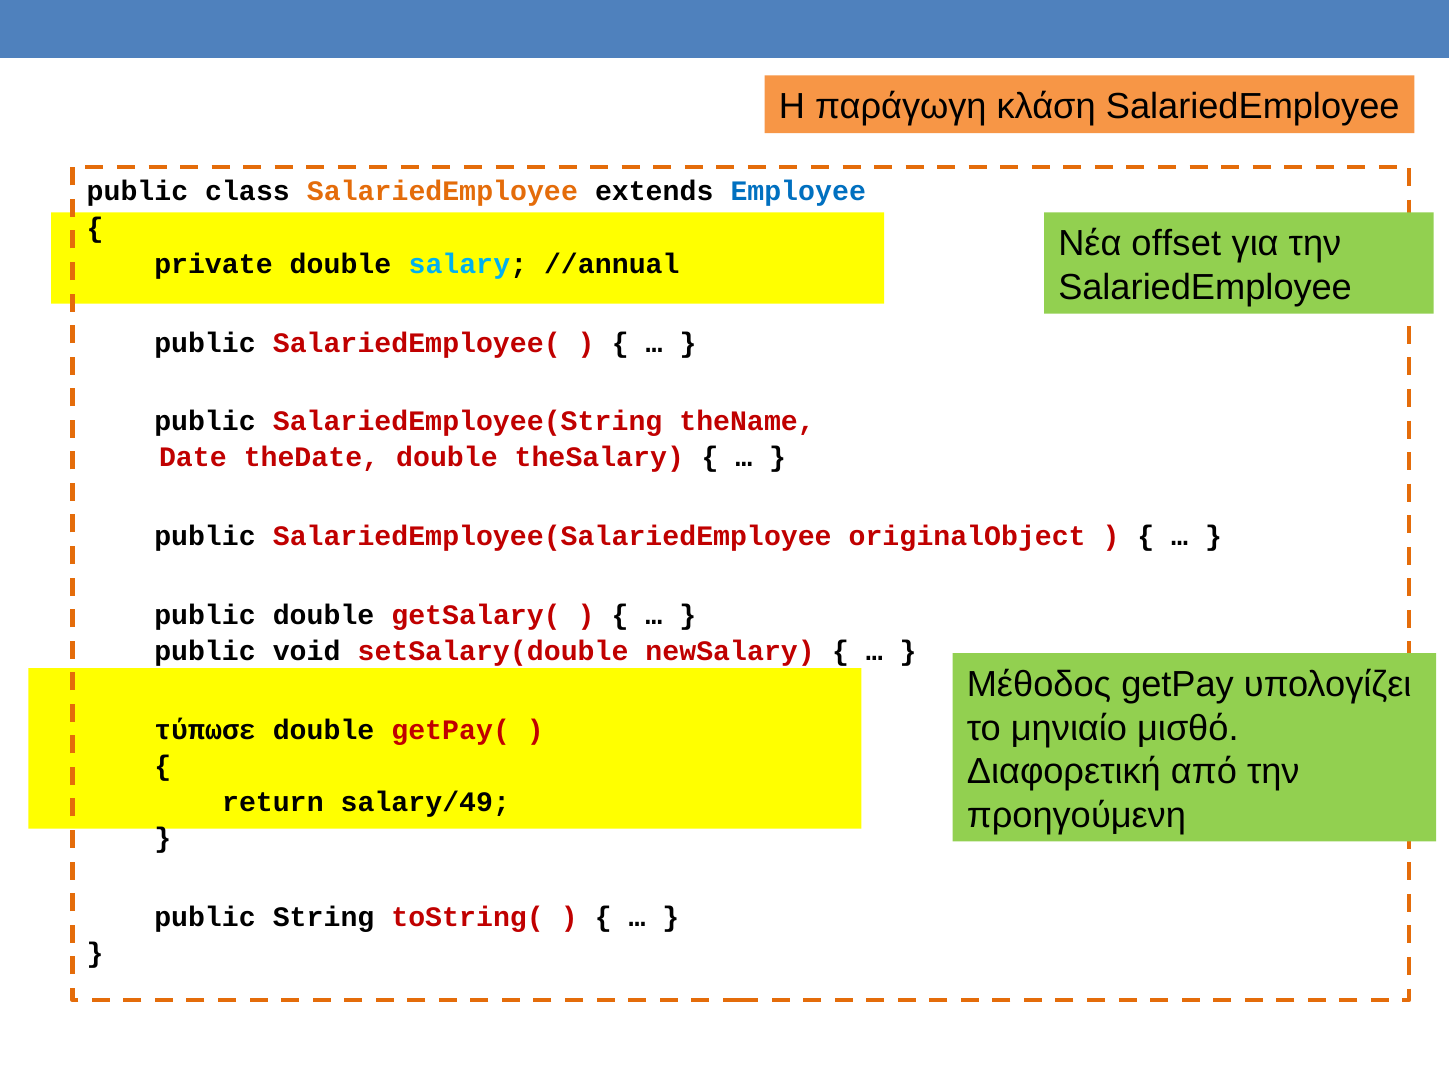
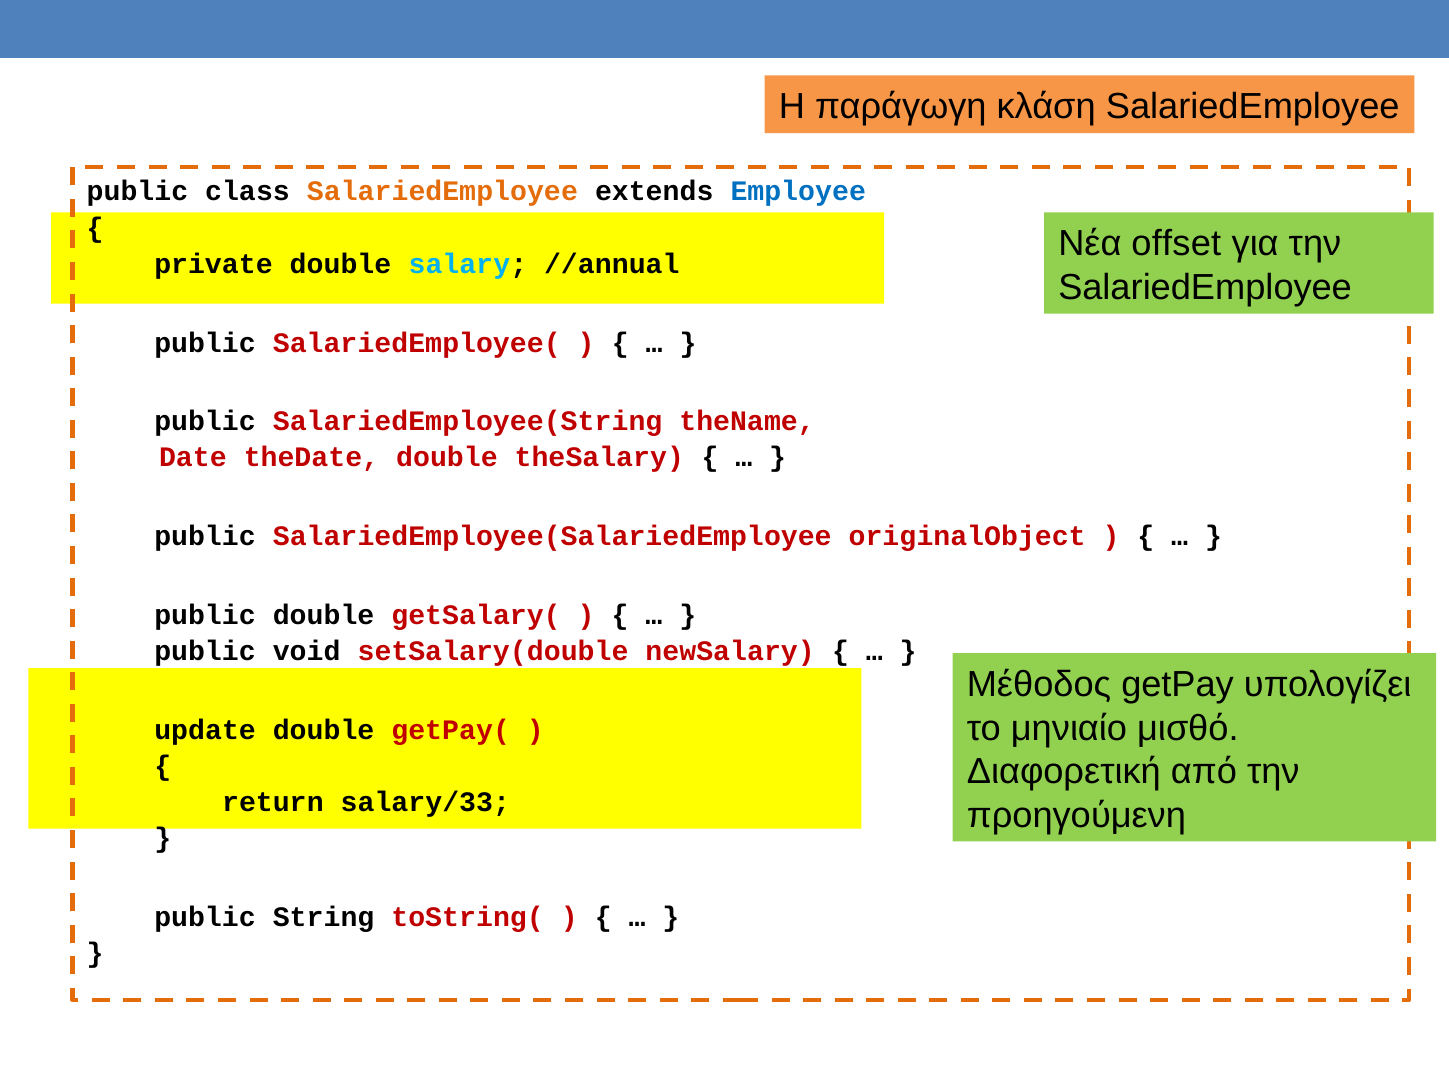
τύπωσε: τύπωσε -> update
salary/49: salary/49 -> salary/33
